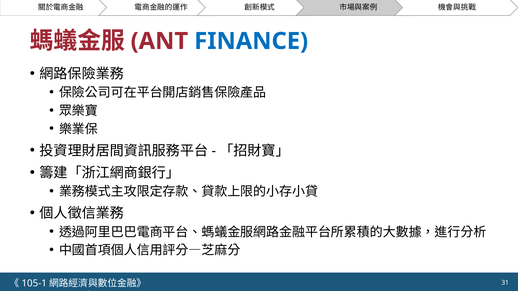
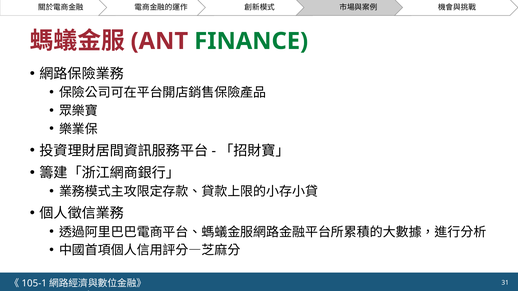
FINANCE colour: blue -> green
